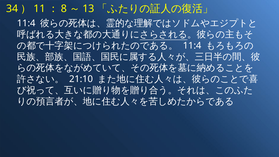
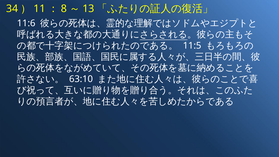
11:4 at (26, 23): 11:4 -> 11:6
11:4 at (192, 46): 11:4 -> 11:5
21:10: 21:10 -> 63:10
